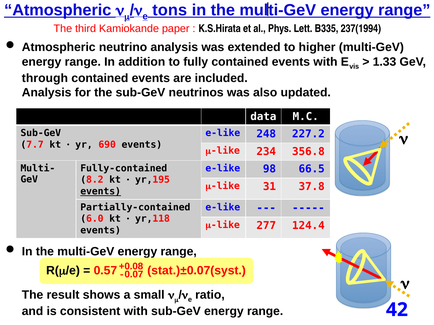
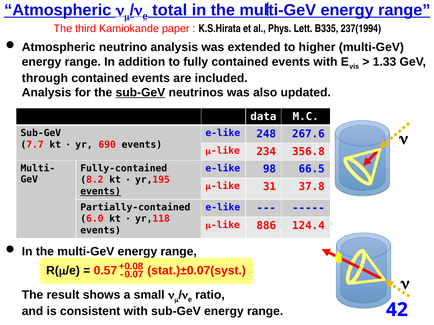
tons: tons -> total
sub-GeV at (140, 93) underline: none -> present
227.2: 227.2 -> 267.6
277: 277 -> 886
